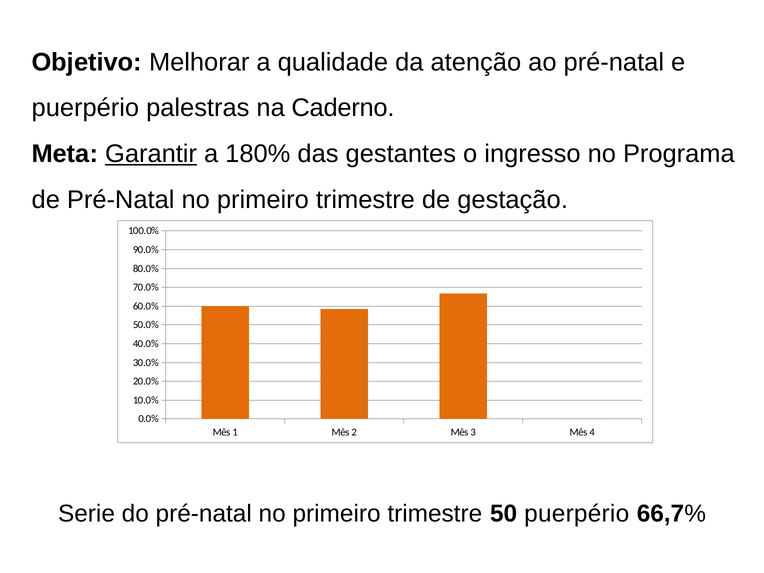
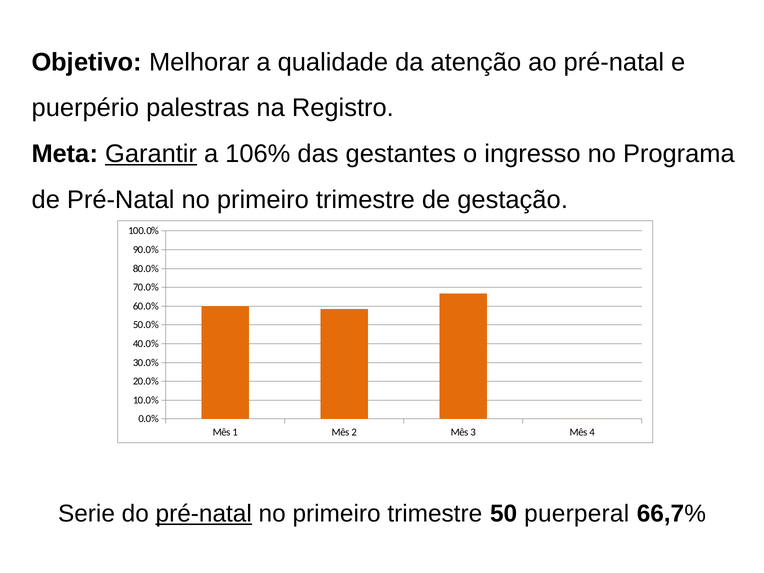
Caderno: Caderno -> Registro
180%: 180% -> 106%
pré-natal at (204, 514) underline: none -> present
50 puerpério: puerpério -> puerperal
